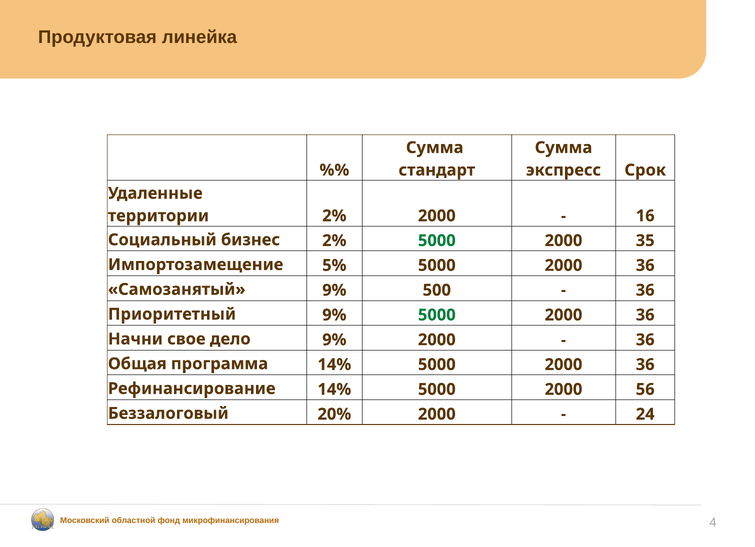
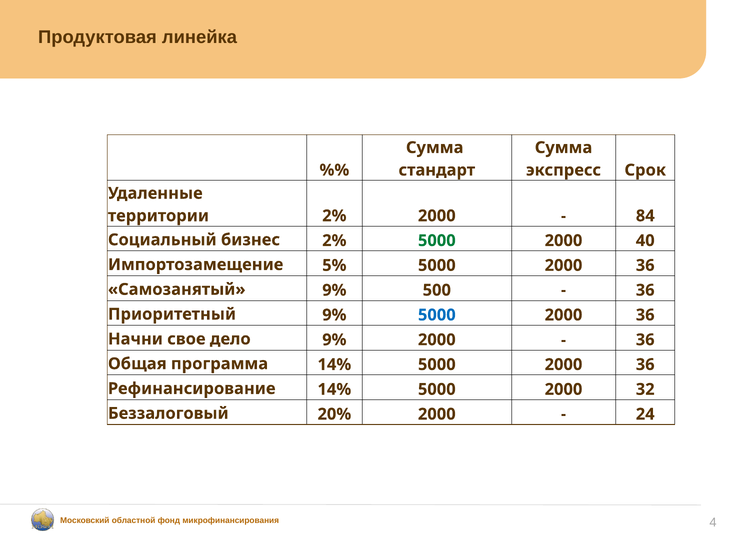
16: 16 -> 84
35: 35 -> 40
5000 at (437, 315) colour: green -> blue
56: 56 -> 32
